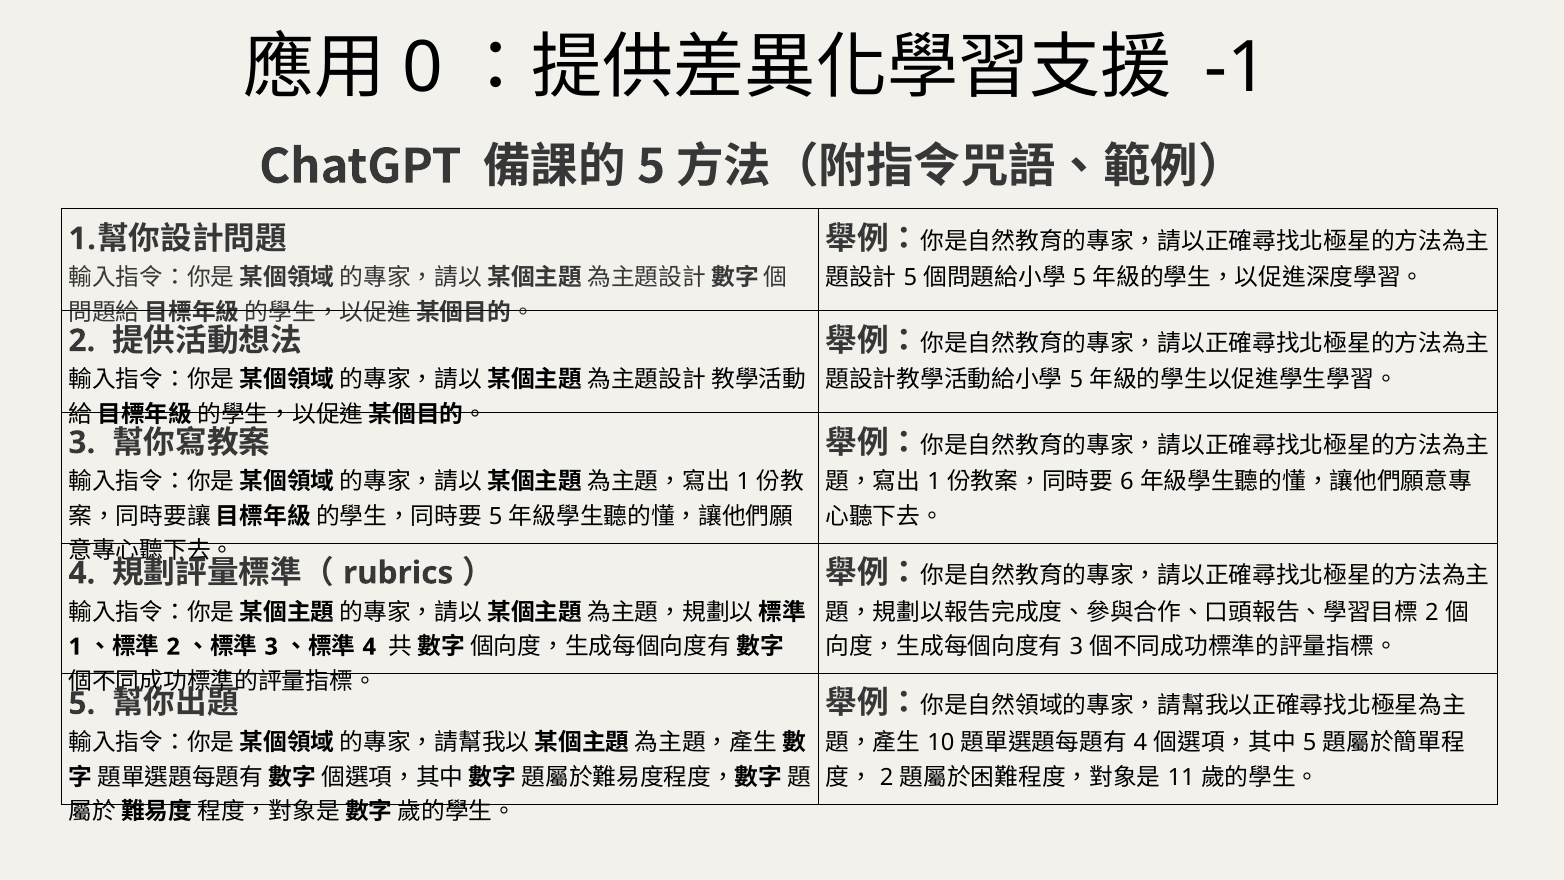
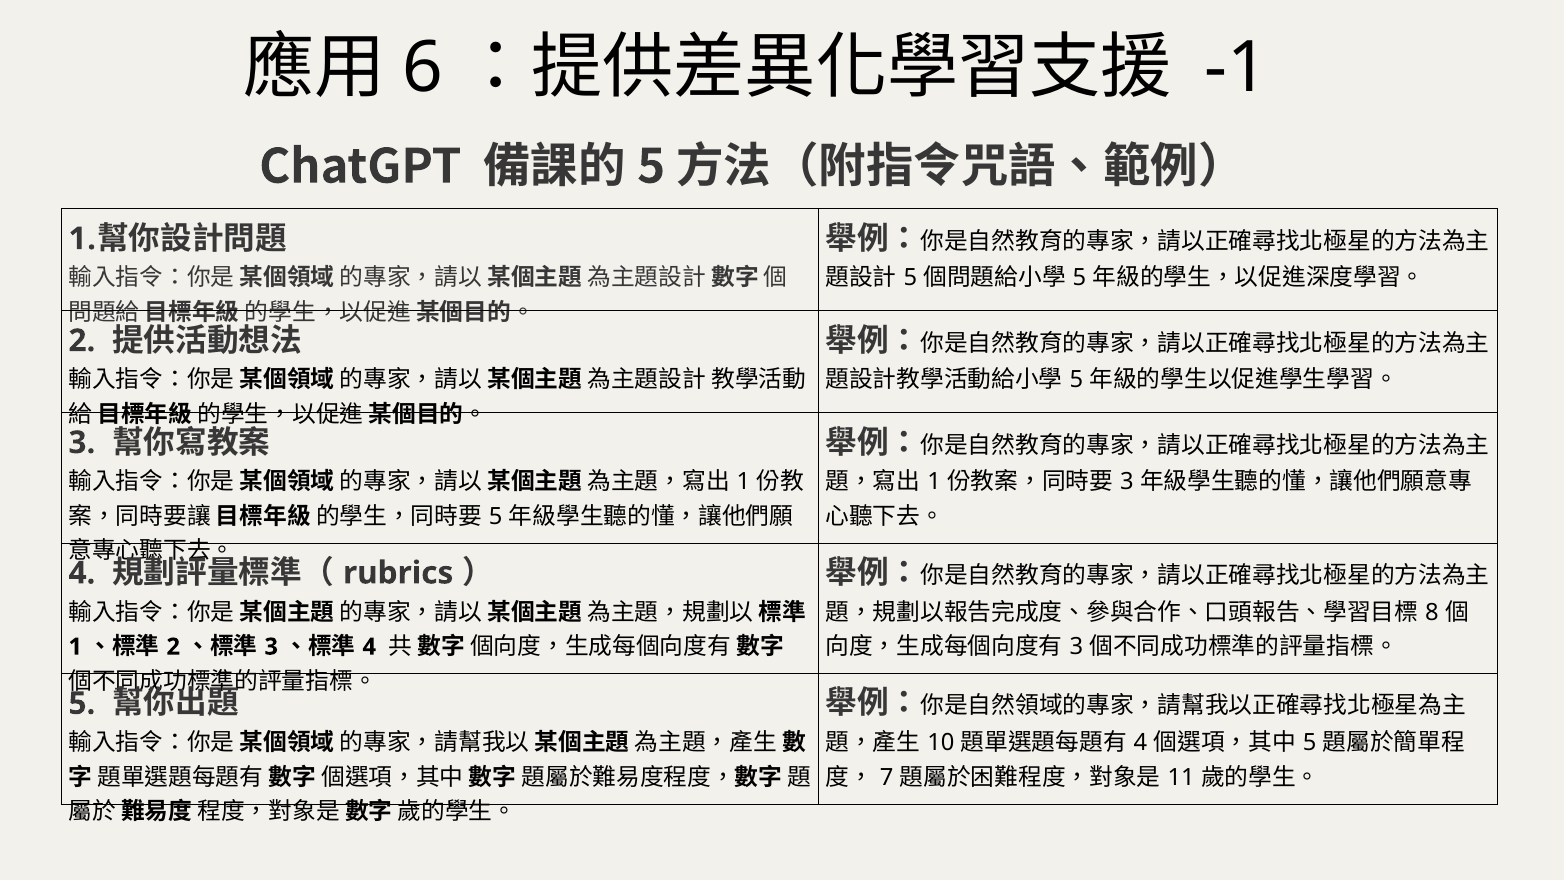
0: 0 -> 6
6 at (1127, 482): 6 -> 3
2 at (1432, 613): 2 -> 8
2 at (887, 777): 2 -> 7
